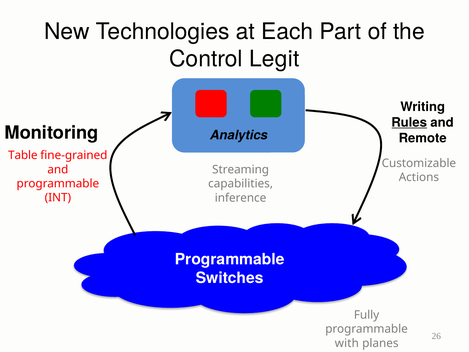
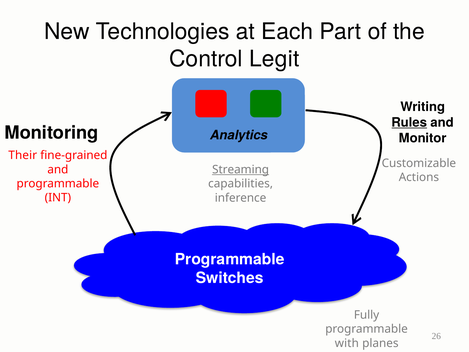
Remote: Remote -> Monitor
Table: Table -> Their
Streaming underline: none -> present
